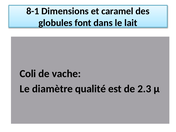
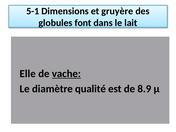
8-1: 8-1 -> 5-1
caramel: caramel -> gruyère
Coli: Coli -> Elle
vache underline: none -> present
2.3: 2.3 -> 8.9
